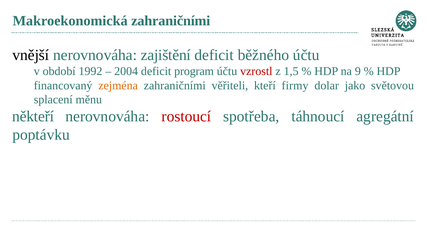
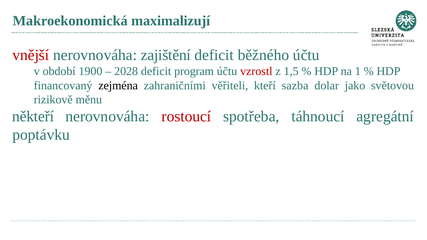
Makroekonomická zahraničními: zahraničními -> maximalizují
vnější colour: black -> red
1992: 1992 -> 1900
2004: 2004 -> 2028
9: 9 -> 1
zejména colour: orange -> black
firmy: firmy -> sazba
splacení: splacení -> rizikově
